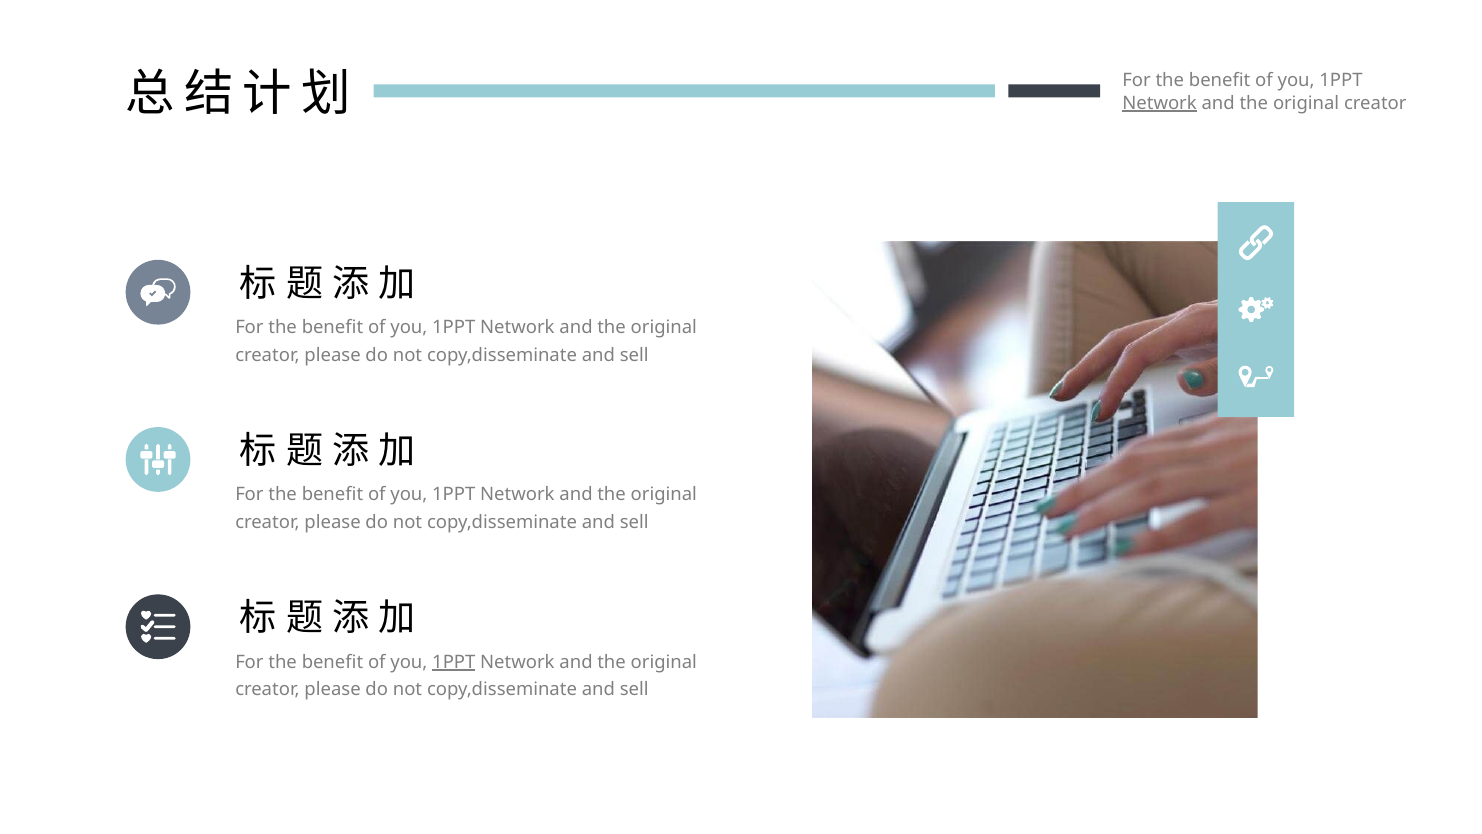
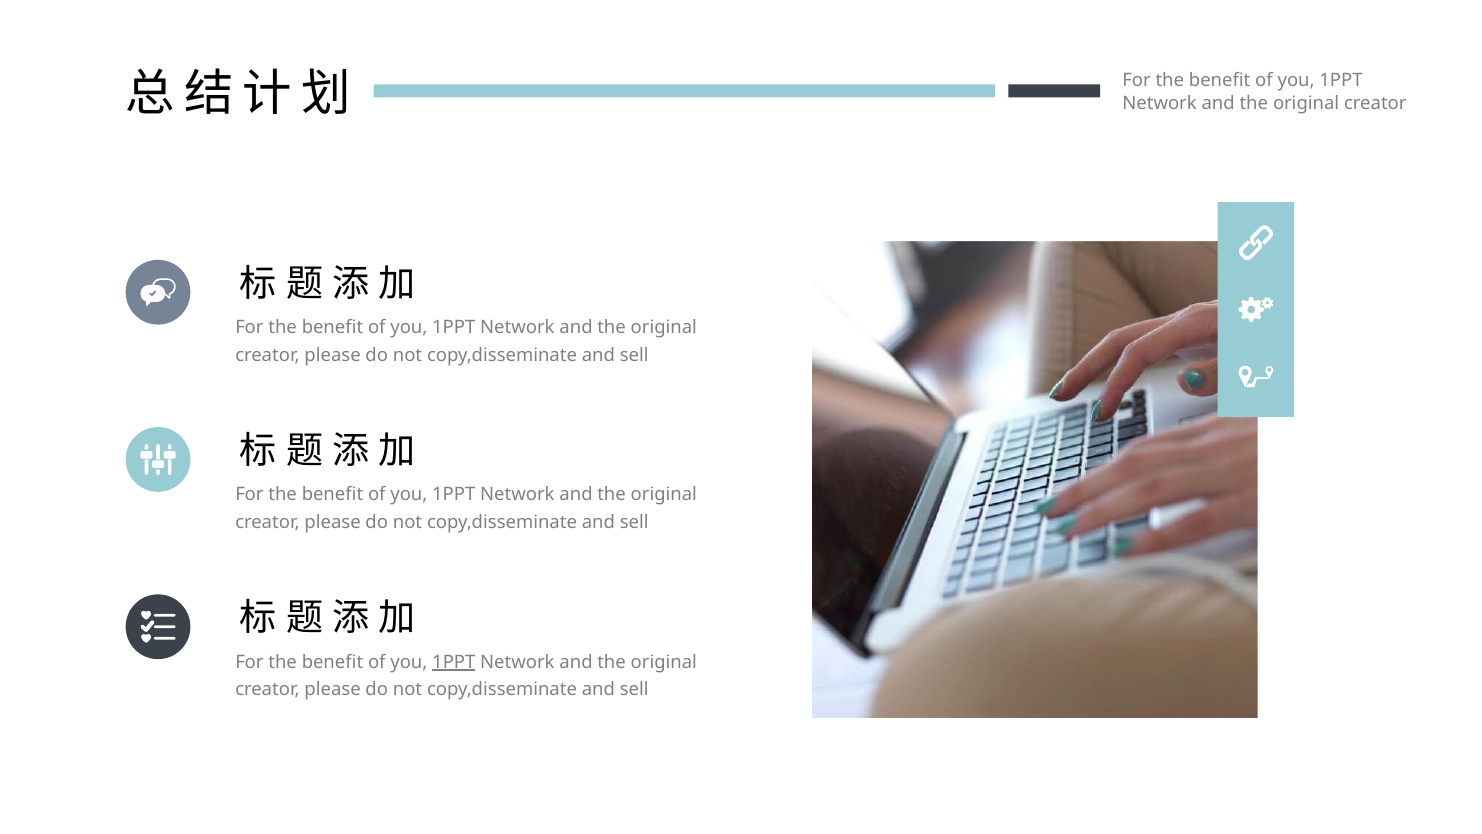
Network at (1160, 103) underline: present -> none
